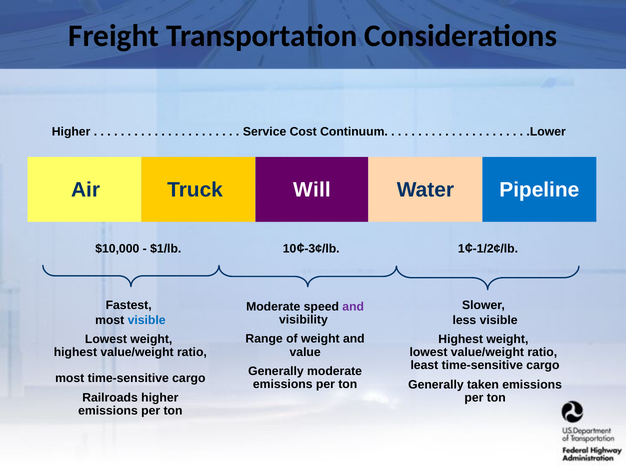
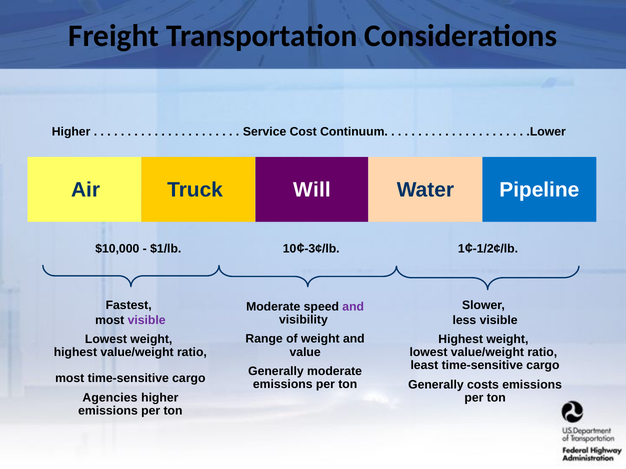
visible at (147, 320) colour: blue -> purple
taken: taken -> costs
Railroads: Railroads -> Agencies
